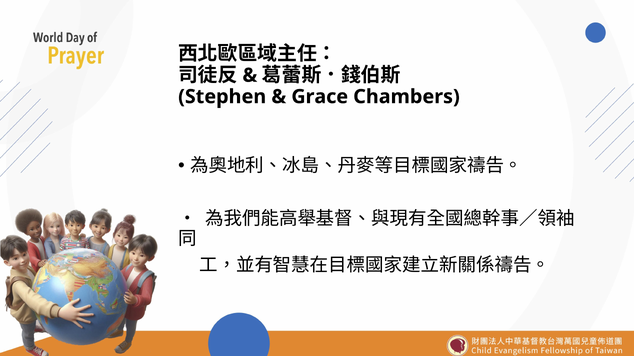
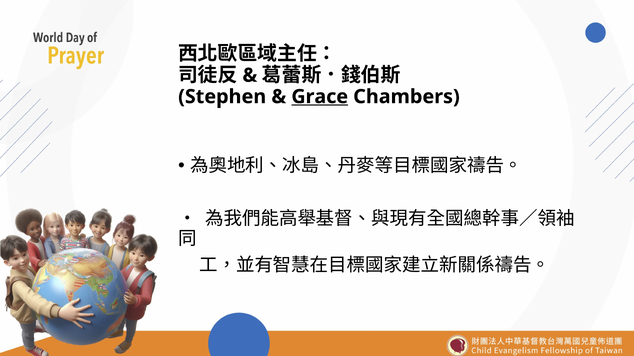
Grace underline: none -> present
